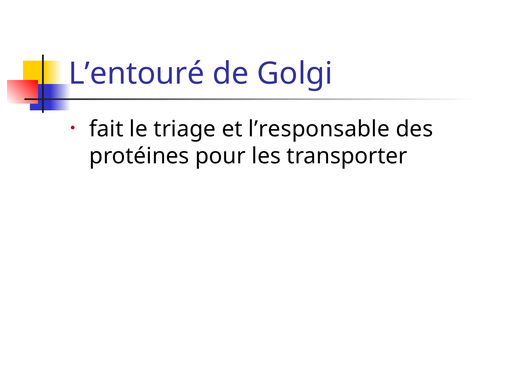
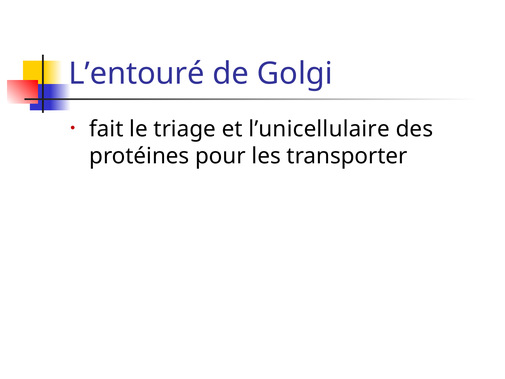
l’responsable: l’responsable -> l’unicellulaire
